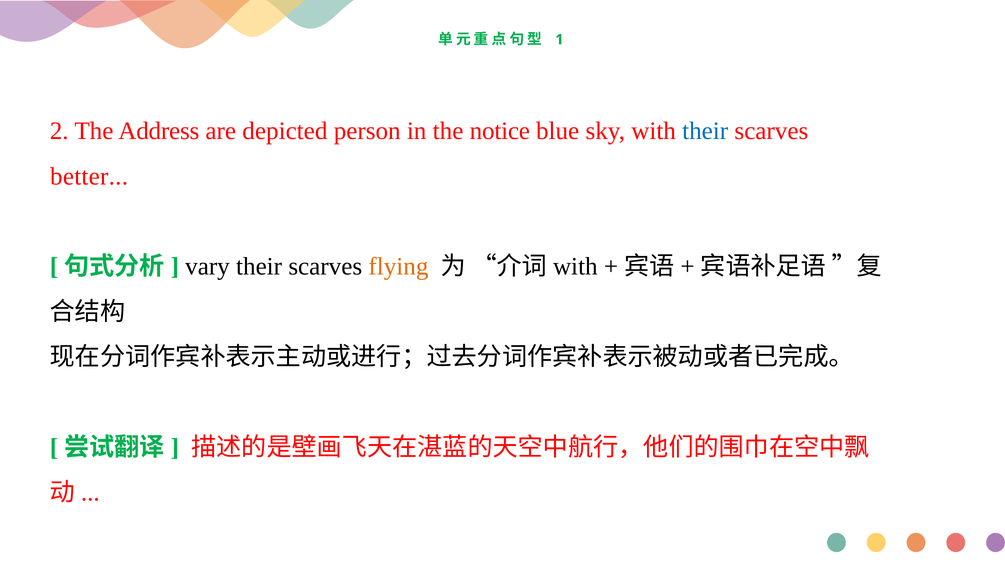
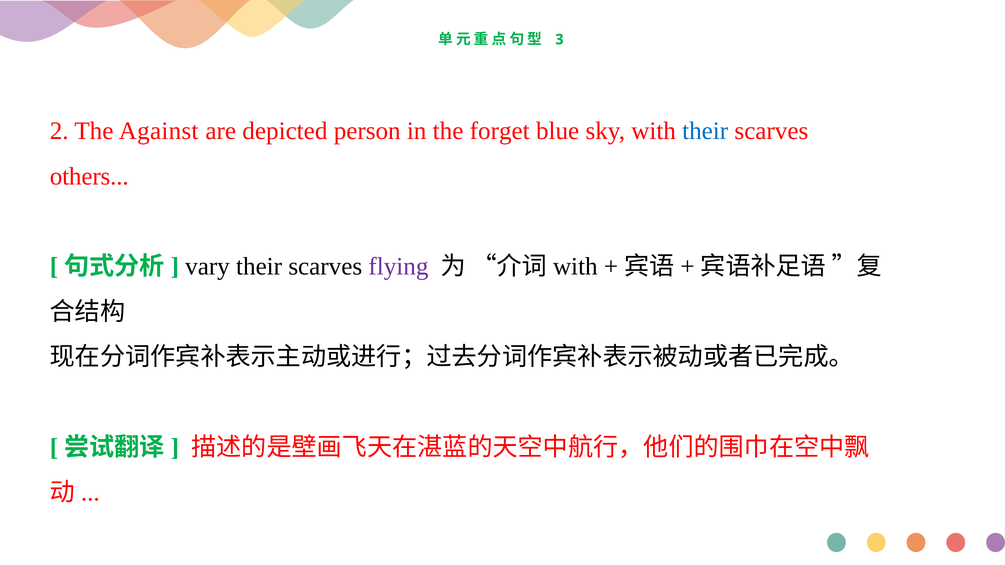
1: 1 -> 3
Address: Address -> Against
notice: notice -> forget
better: better -> others
flying colour: orange -> purple
